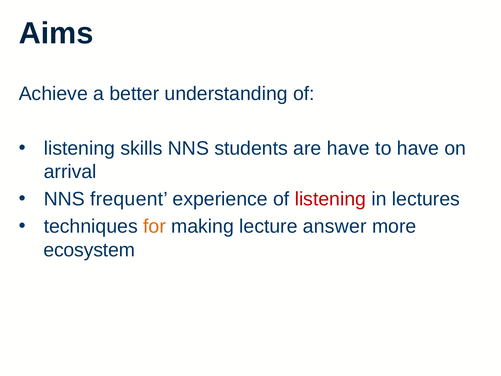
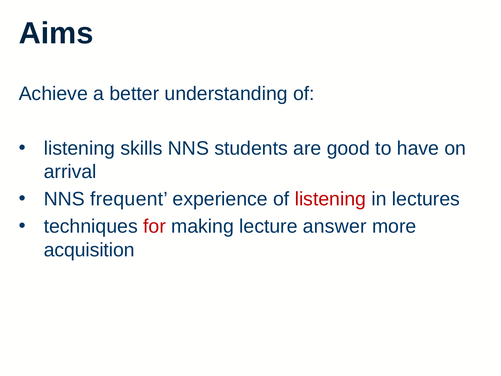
are have: have -> good
for colour: orange -> red
ecosystem: ecosystem -> acquisition
